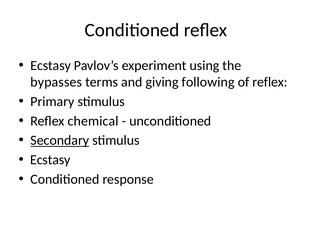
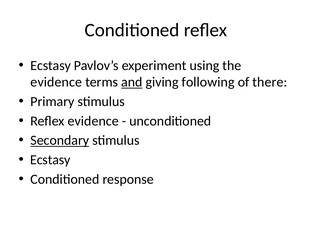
bypasses at (56, 82): bypasses -> evidence
and underline: none -> present
of reflex: reflex -> there
Reflex chemical: chemical -> evidence
